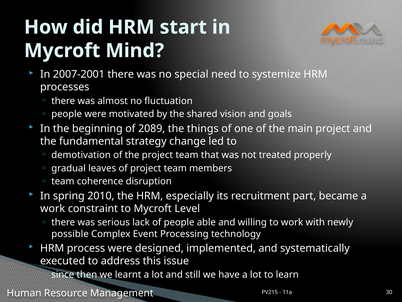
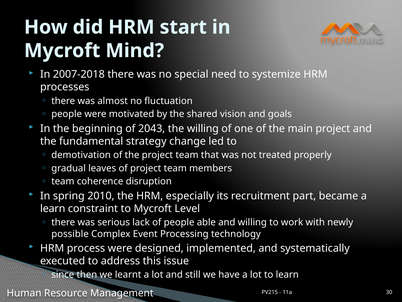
2007-2001: 2007-2001 -> 2007-2018
2089: 2089 -> 2043
the things: things -> willing
work at (53, 208): work -> learn
